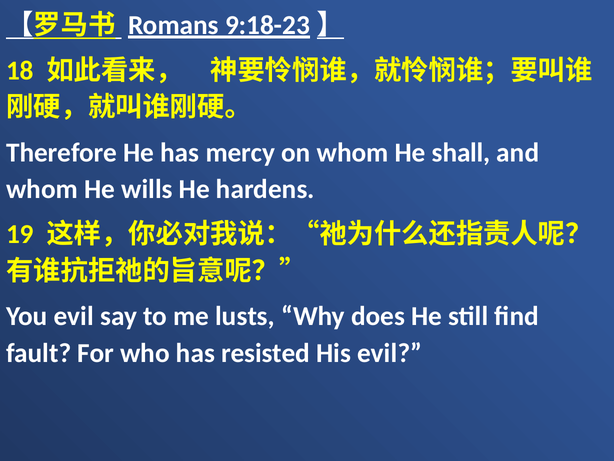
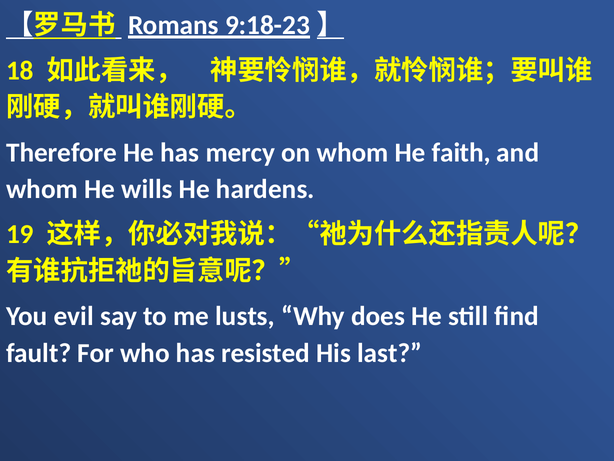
shall: shall -> faith
His evil: evil -> last
